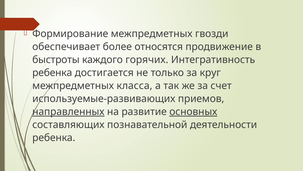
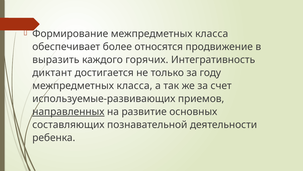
Формирование межпредметных гвозди: гвозди -> класса
быстроты: быстроты -> выразить
ребенка at (52, 72): ребенка -> диктант
круг: круг -> году
основных underline: present -> none
